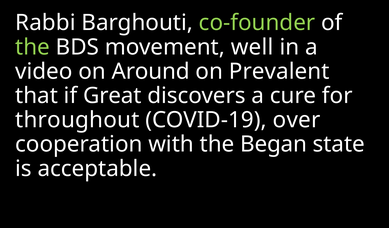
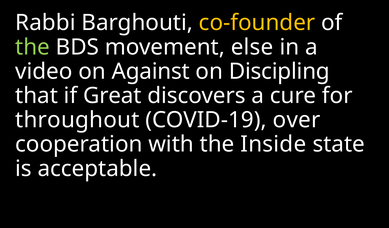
co-founder colour: light green -> yellow
well: well -> else
Around: Around -> Against
Prevalent: Prevalent -> Discipling
Began: Began -> Inside
